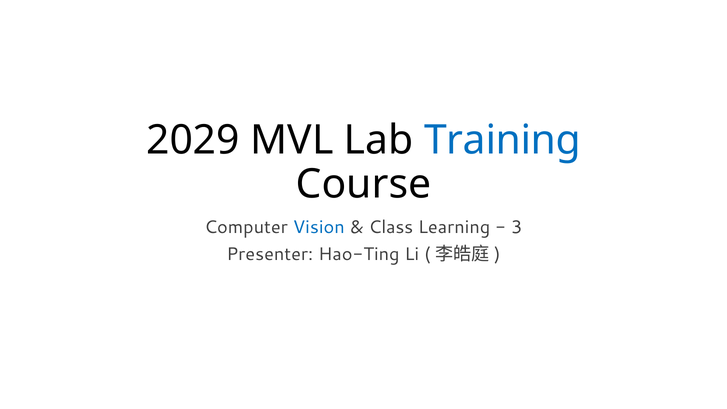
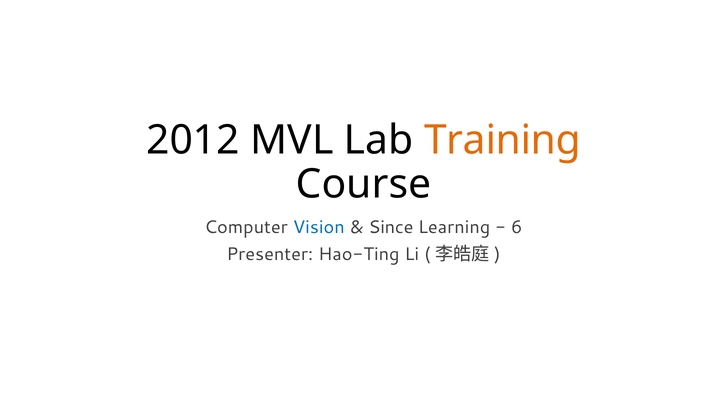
2029: 2029 -> 2012
Training colour: blue -> orange
Class: Class -> Since
3: 3 -> 6
